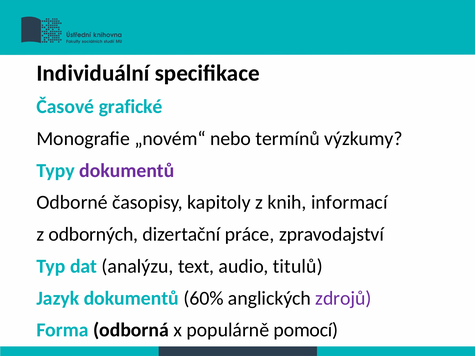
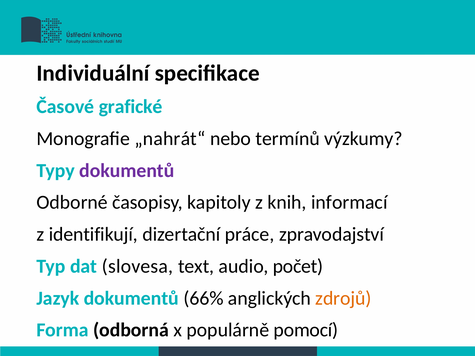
„novém“: „novém“ -> „nahrát“
odborných: odborných -> identifikují
analýzu: analýzu -> slovesa
titulů: titulů -> počet
60%: 60% -> 66%
zdrojů colour: purple -> orange
